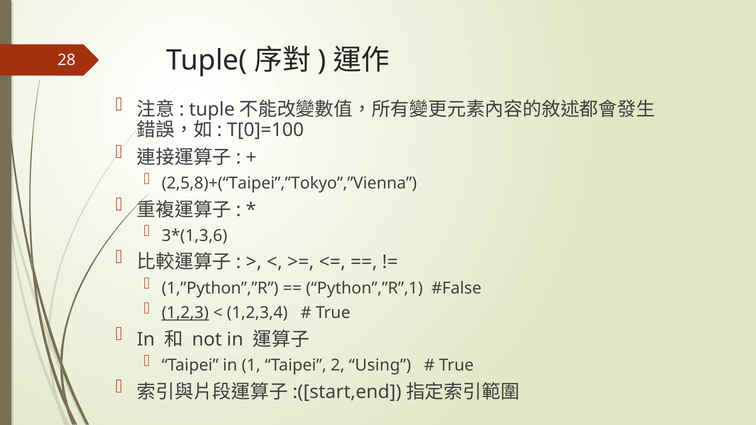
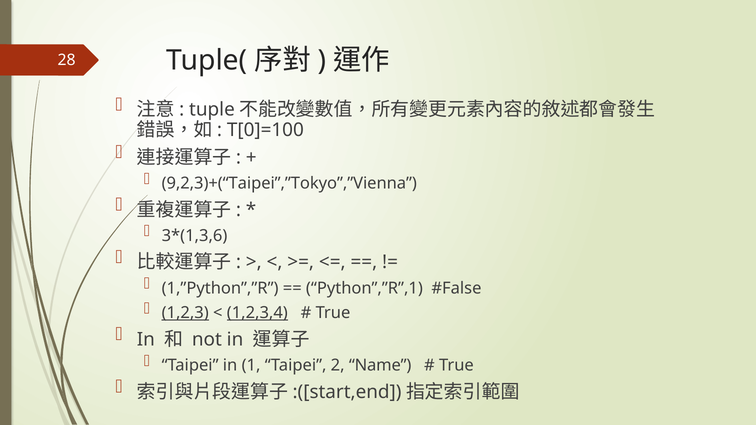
2,5,8)+(“Taipei”,”Tokyo”,”Vienna: 2,5,8)+(“Taipei”,”Tokyo”,”Vienna -> 9,2,3)+(“Taipei”,”Tokyo”,”Vienna
1,2,3,4 underline: none -> present
Using: Using -> Name
